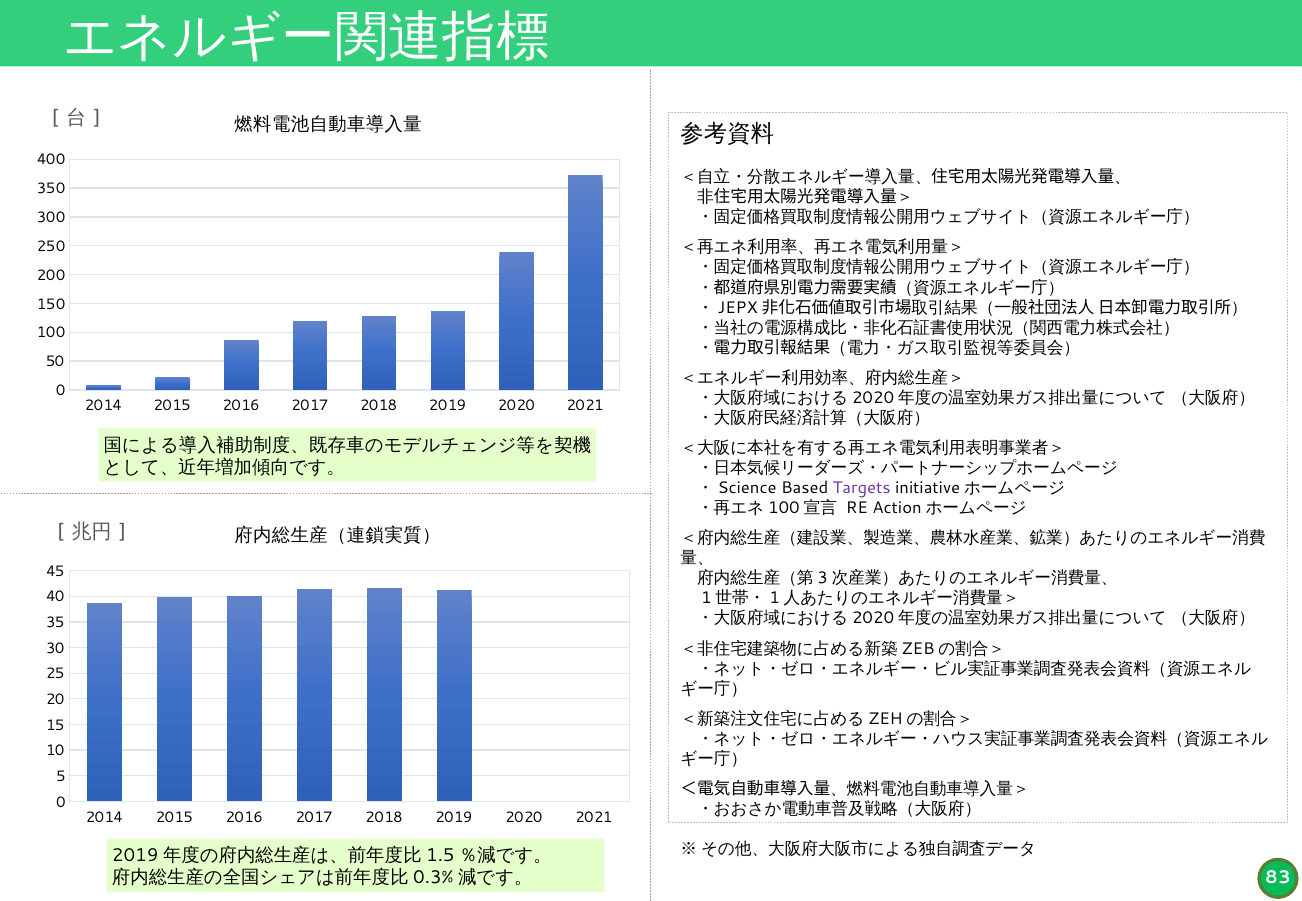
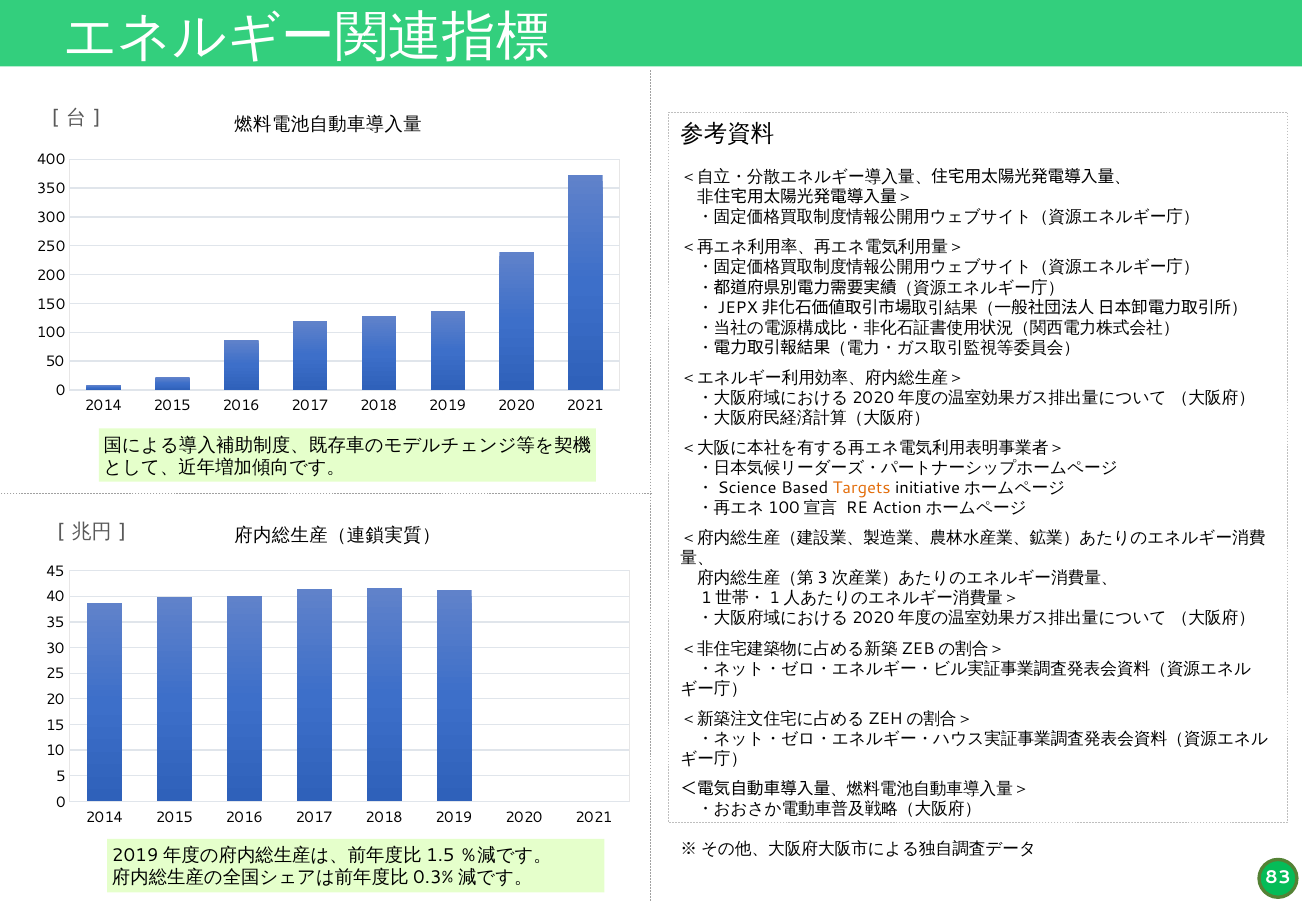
Targets colour: purple -> orange
